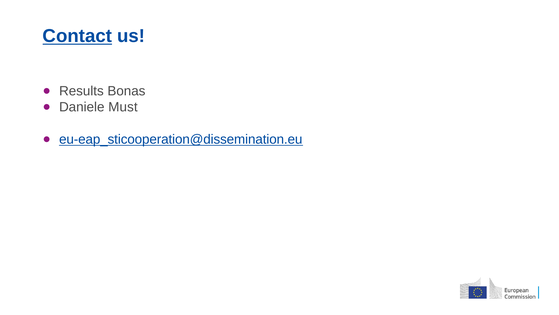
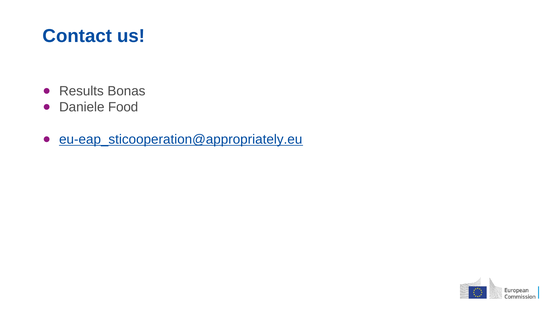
Contact underline: present -> none
Must: Must -> Food
eu-eap_sticooperation@dissemination.eu: eu-eap_sticooperation@dissemination.eu -> eu-eap_sticooperation@appropriately.eu
